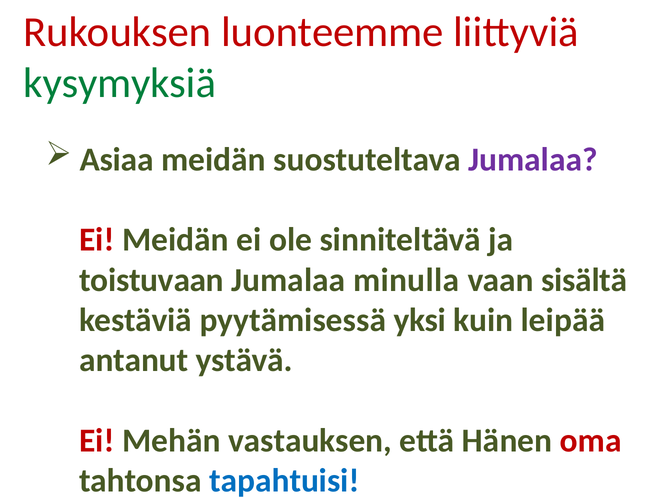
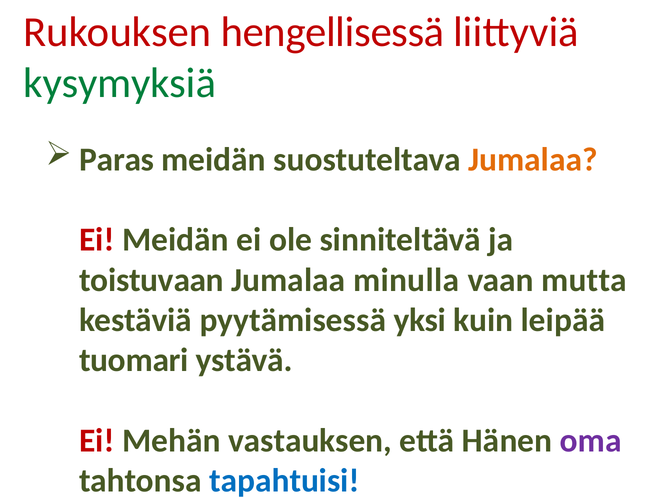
luonteemme: luonteemme -> hengellisessä
Asiaa: Asiaa -> Paras
Jumalaa at (533, 160) colour: purple -> orange
sisältä: sisältä -> mutta
antanut: antanut -> tuomari
oma colour: red -> purple
